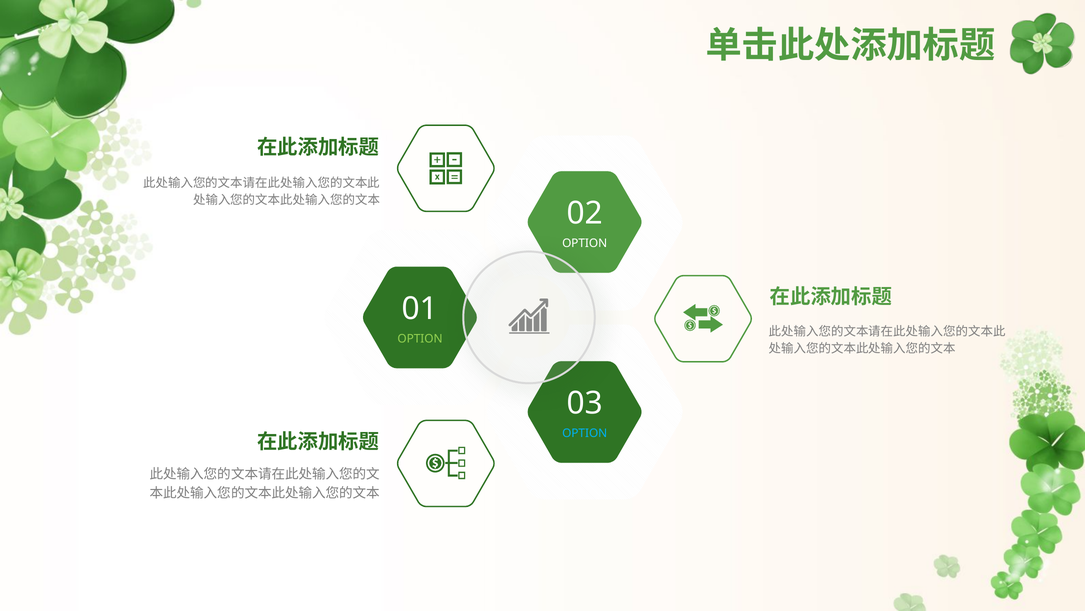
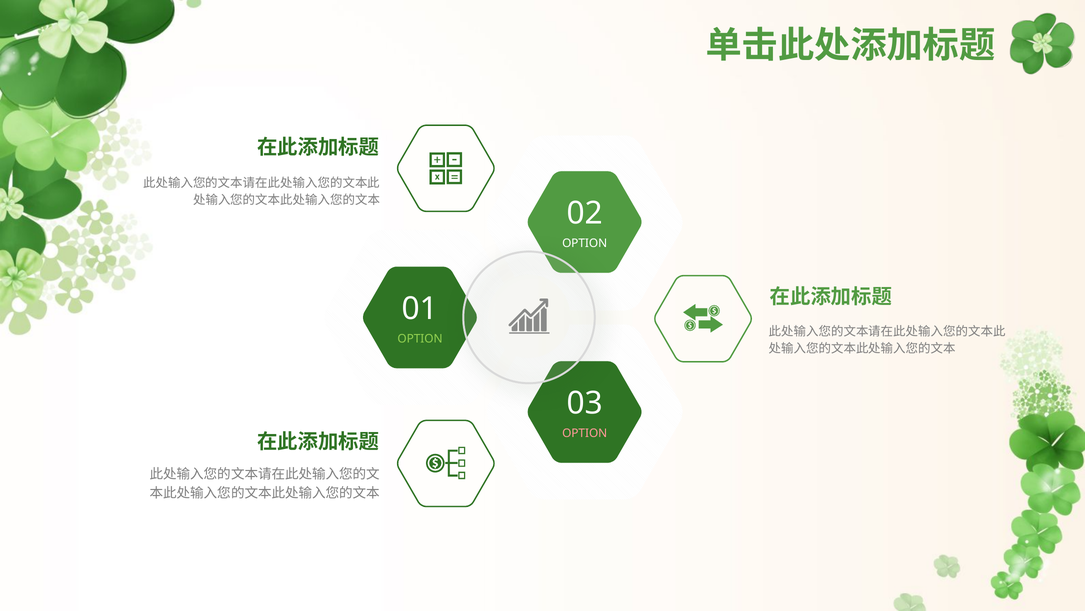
OPTION at (585, 433) colour: light blue -> pink
